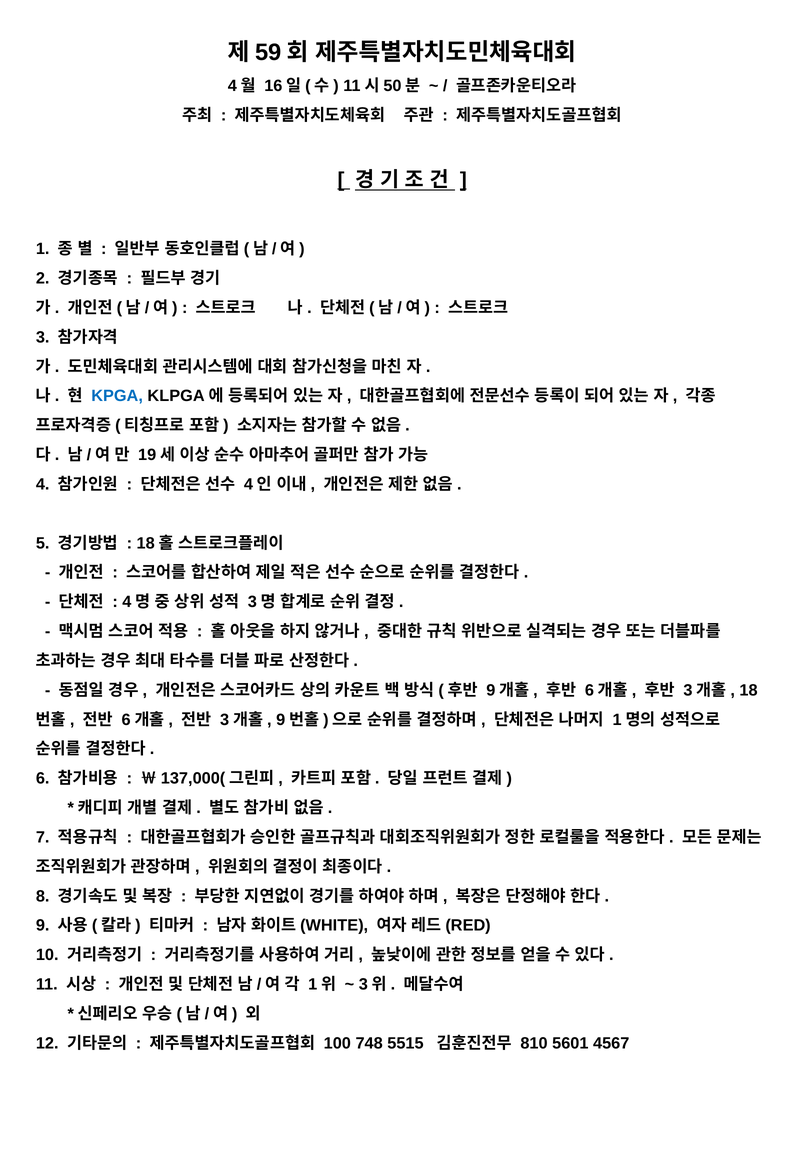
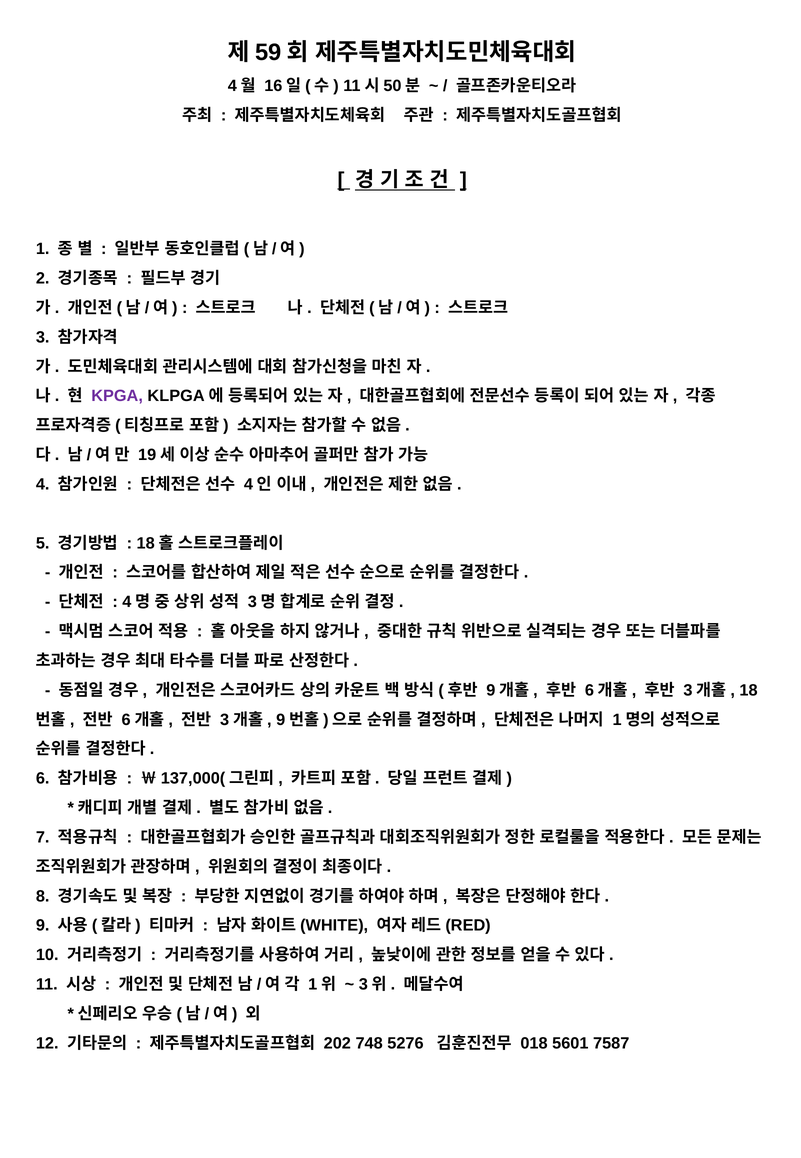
KPGA colour: blue -> purple
100: 100 -> 202
5515: 5515 -> 5276
810: 810 -> 018
4567: 4567 -> 7587
